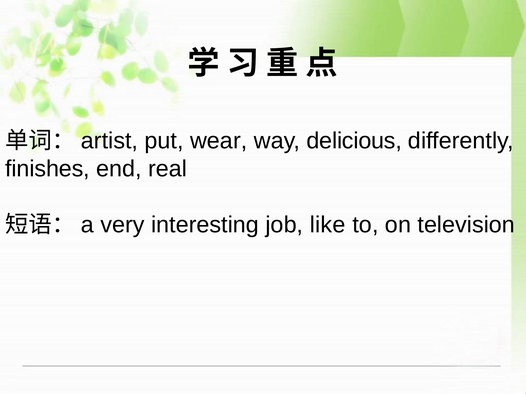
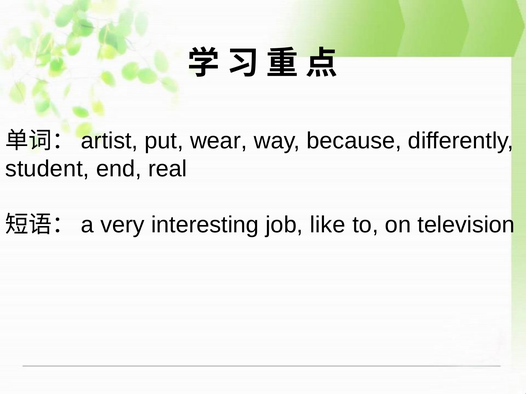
delicious: delicious -> because
finishes: finishes -> student
